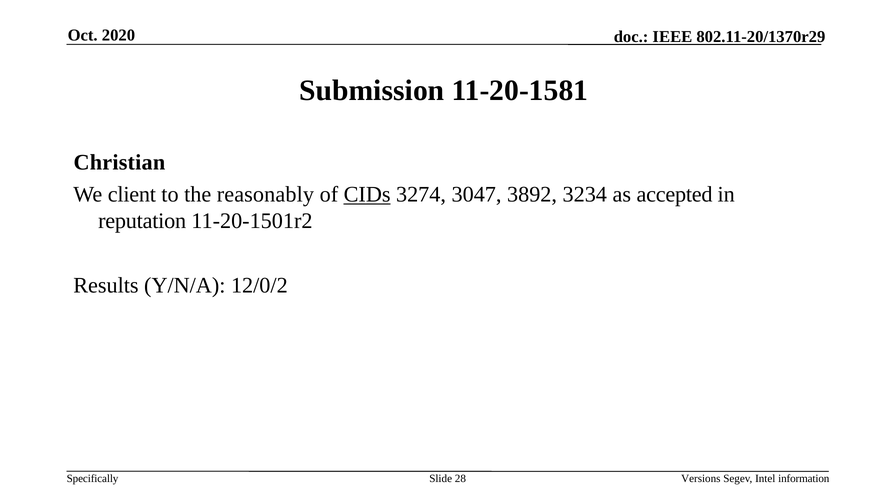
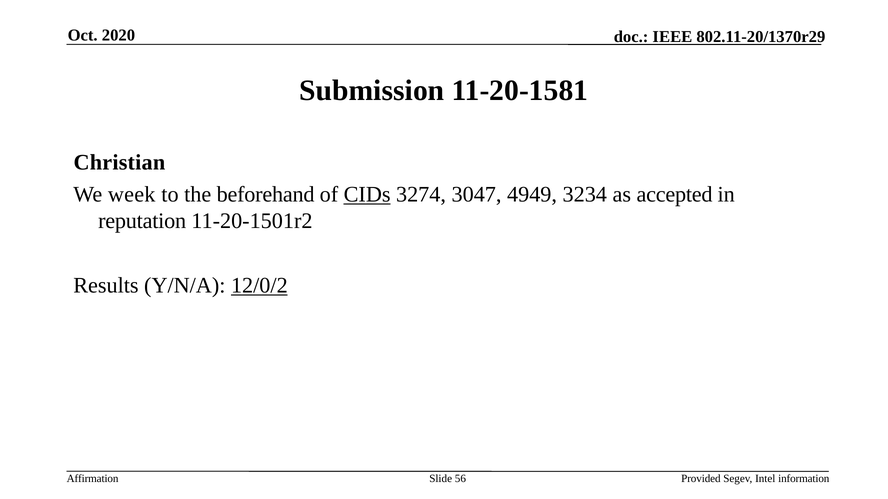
client: client -> week
reasonably: reasonably -> beforehand
3892: 3892 -> 4949
12/0/2 underline: none -> present
Specifically: Specifically -> Affirmation
28: 28 -> 56
Versions: Versions -> Provided
